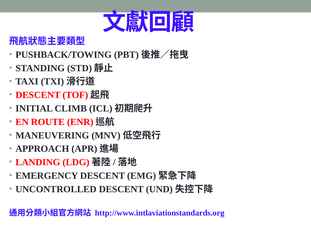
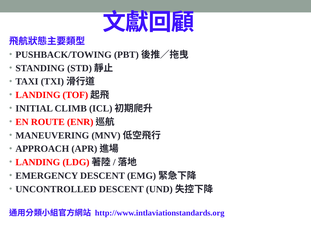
DESCENT at (38, 95): DESCENT -> LANDING
